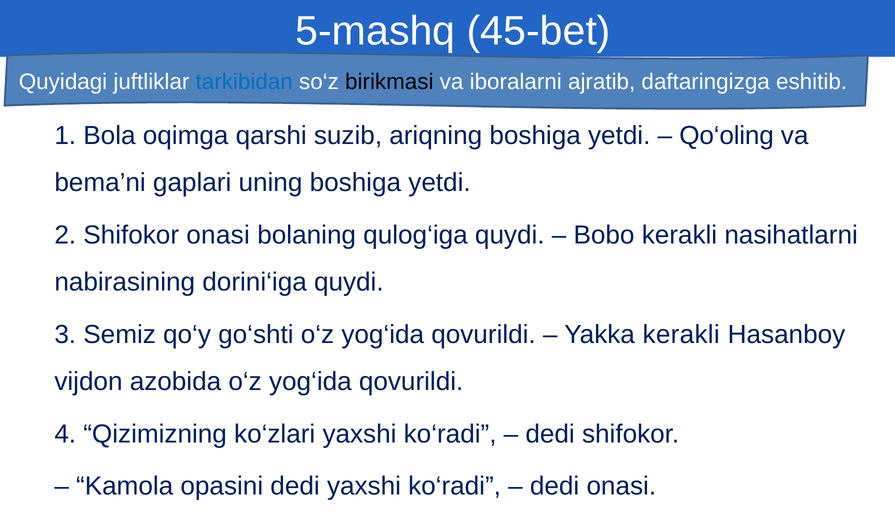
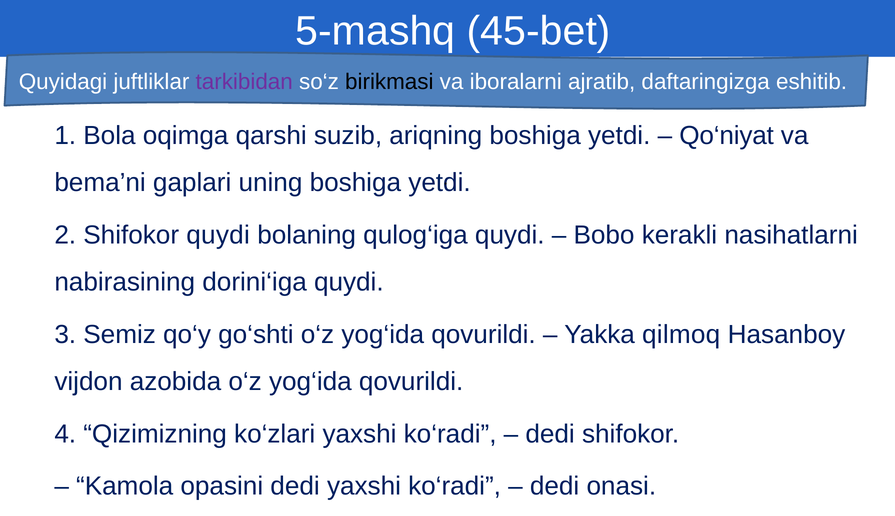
tarkibidan colour: blue -> purple
Qo‘oling: Qo‘oling -> Qo‘niyat
Shifokor onasi: onasi -> quydi
Yakka kerakli: kerakli -> qilmoq
